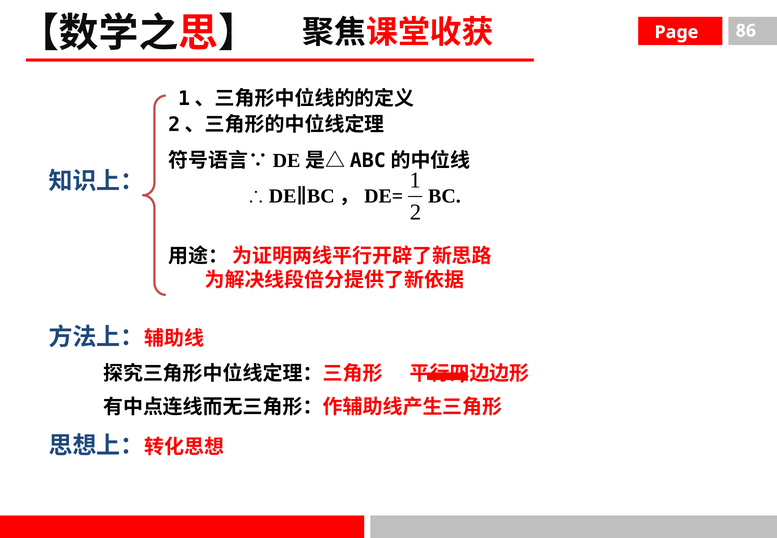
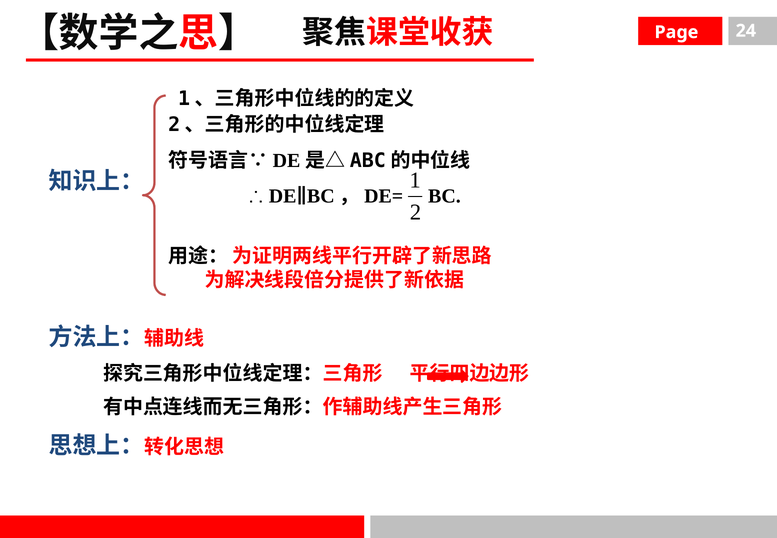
86: 86 -> 24
